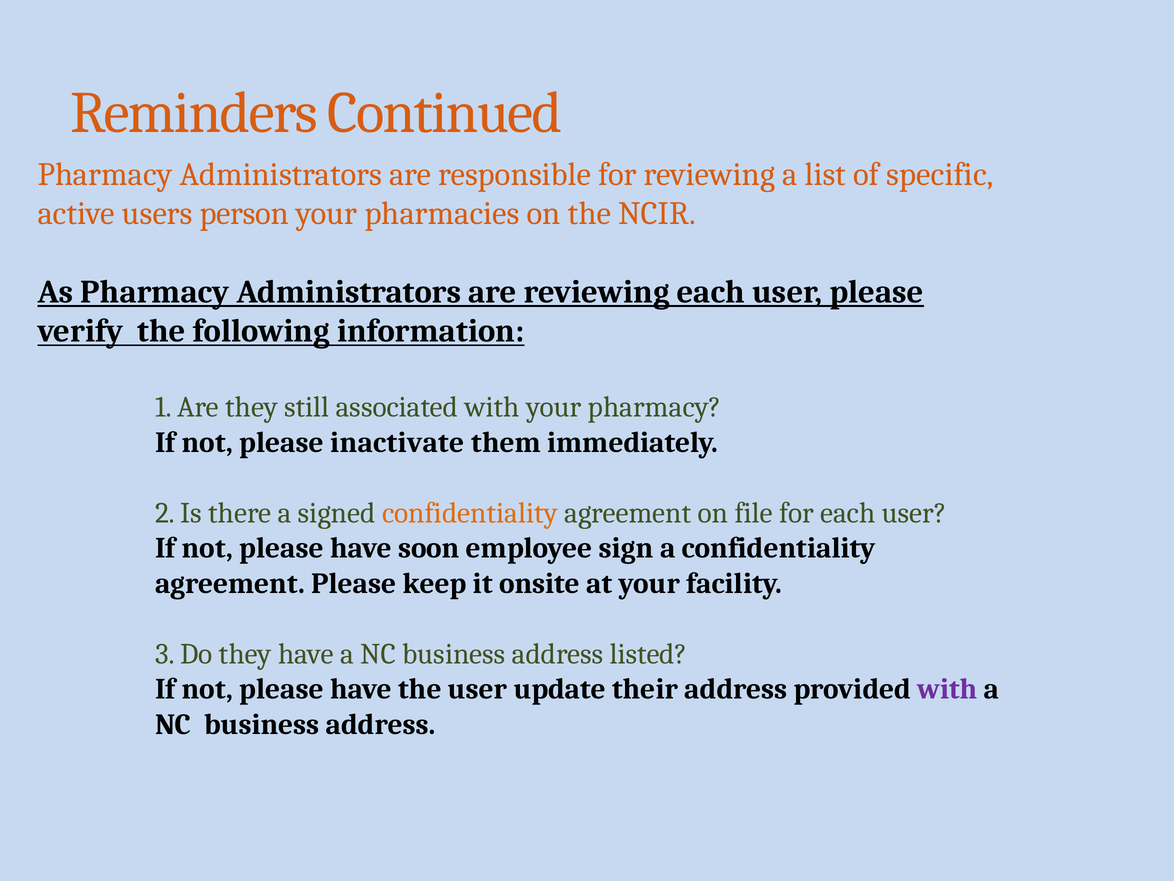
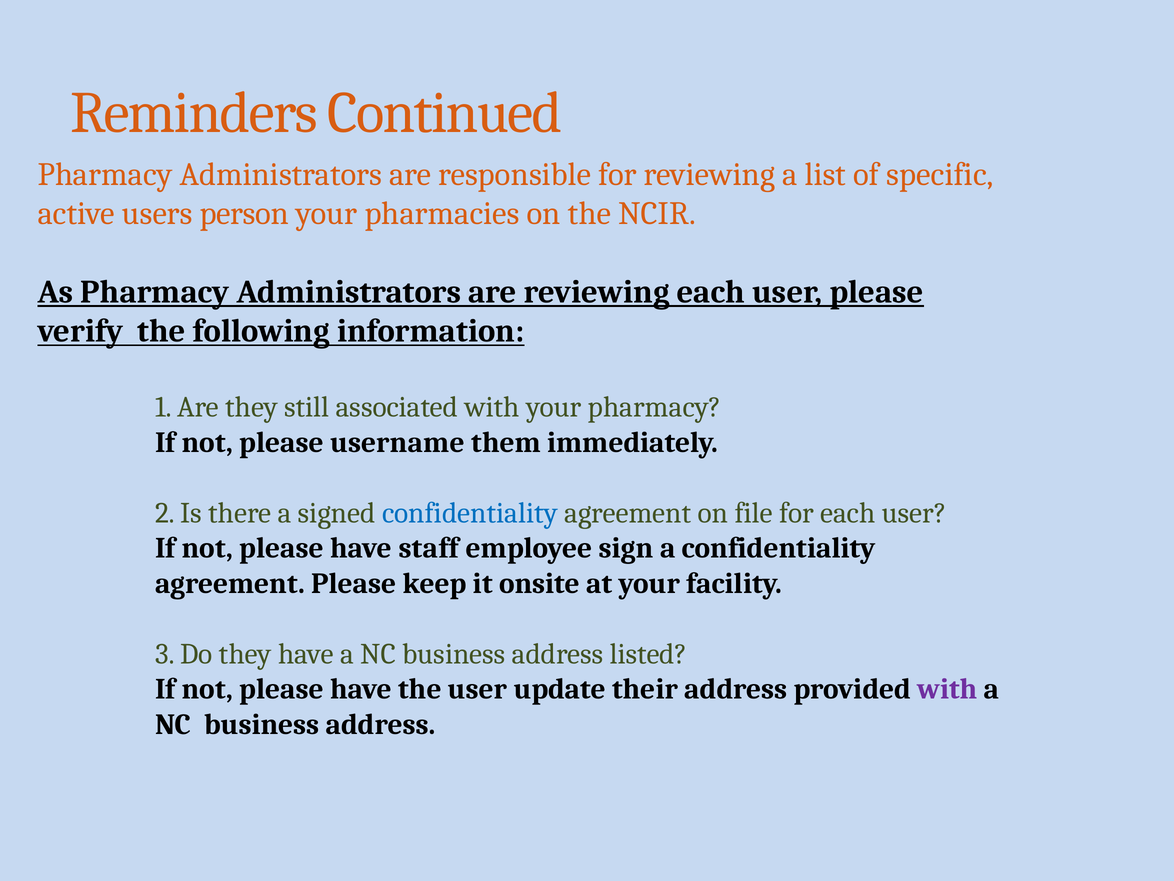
inactivate: inactivate -> username
confidentiality at (470, 513) colour: orange -> blue
soon: soon -> staff
